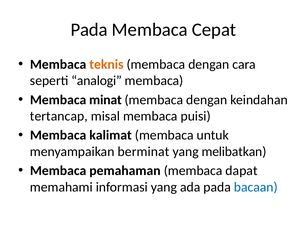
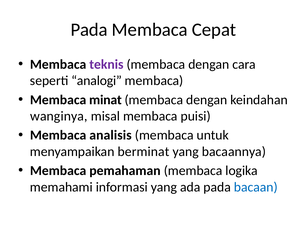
teknis colour: orange -> purple
tertancap: tertancap -> wanginya
kalimat: kalimat -> analisis
melibatkan: melibatkan -> bacaannya
dapat: dapat -> logika
